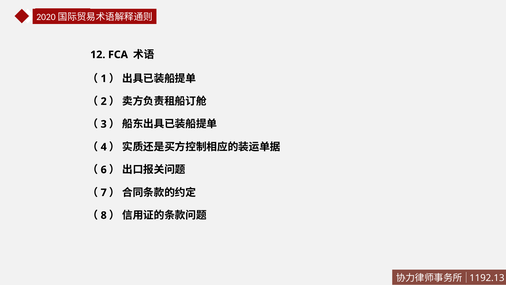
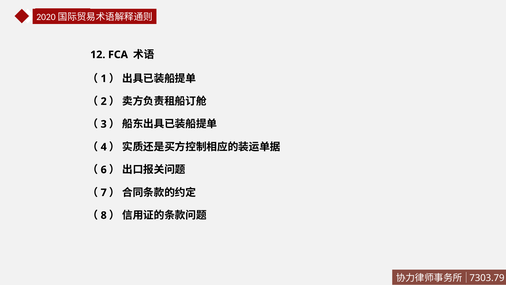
1192.13: 1192.13 -> 7303.79
